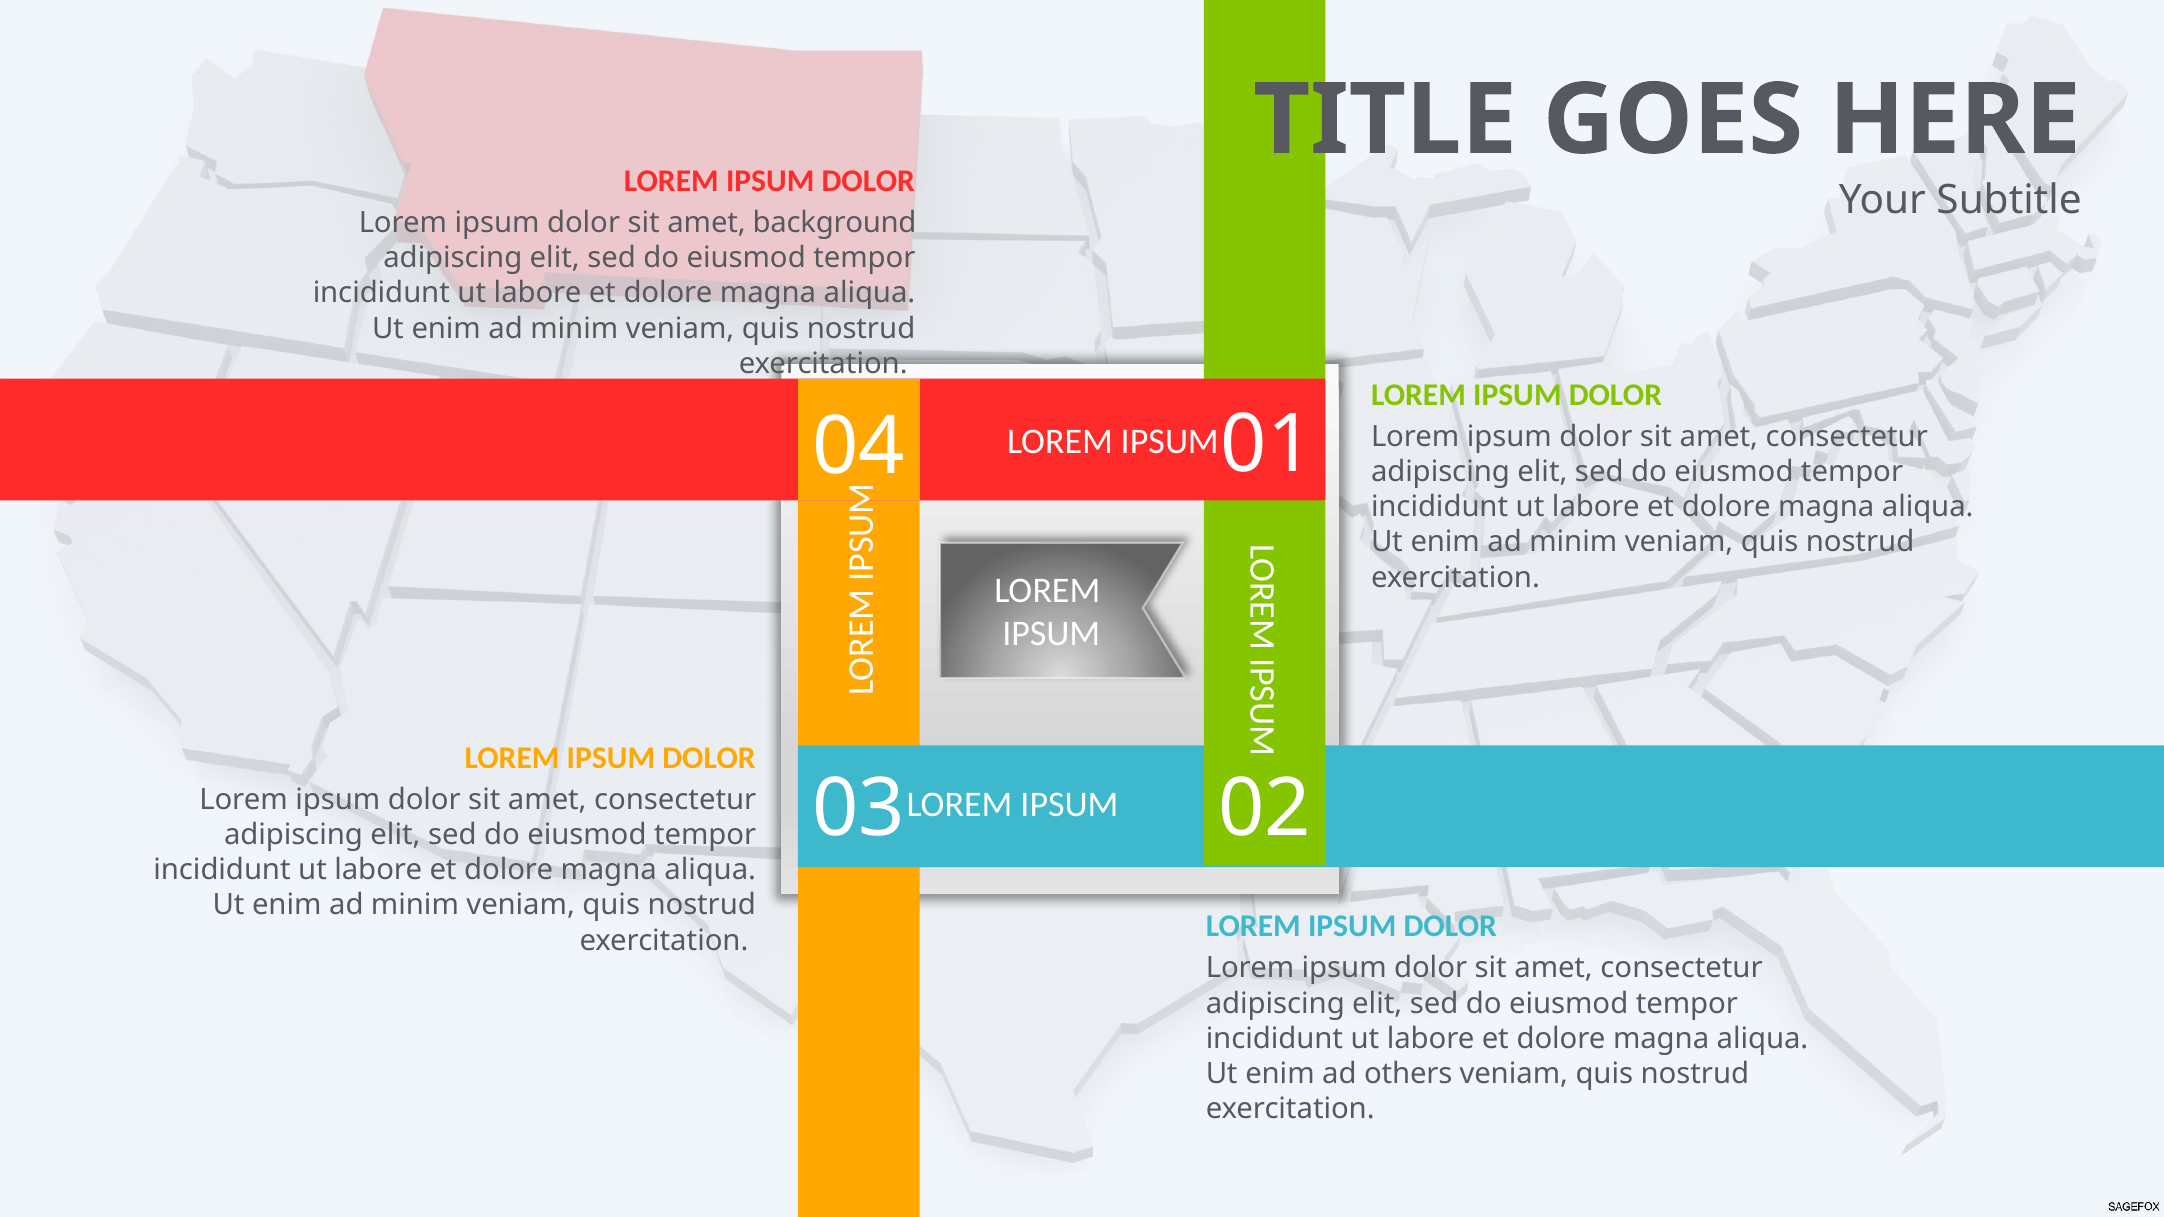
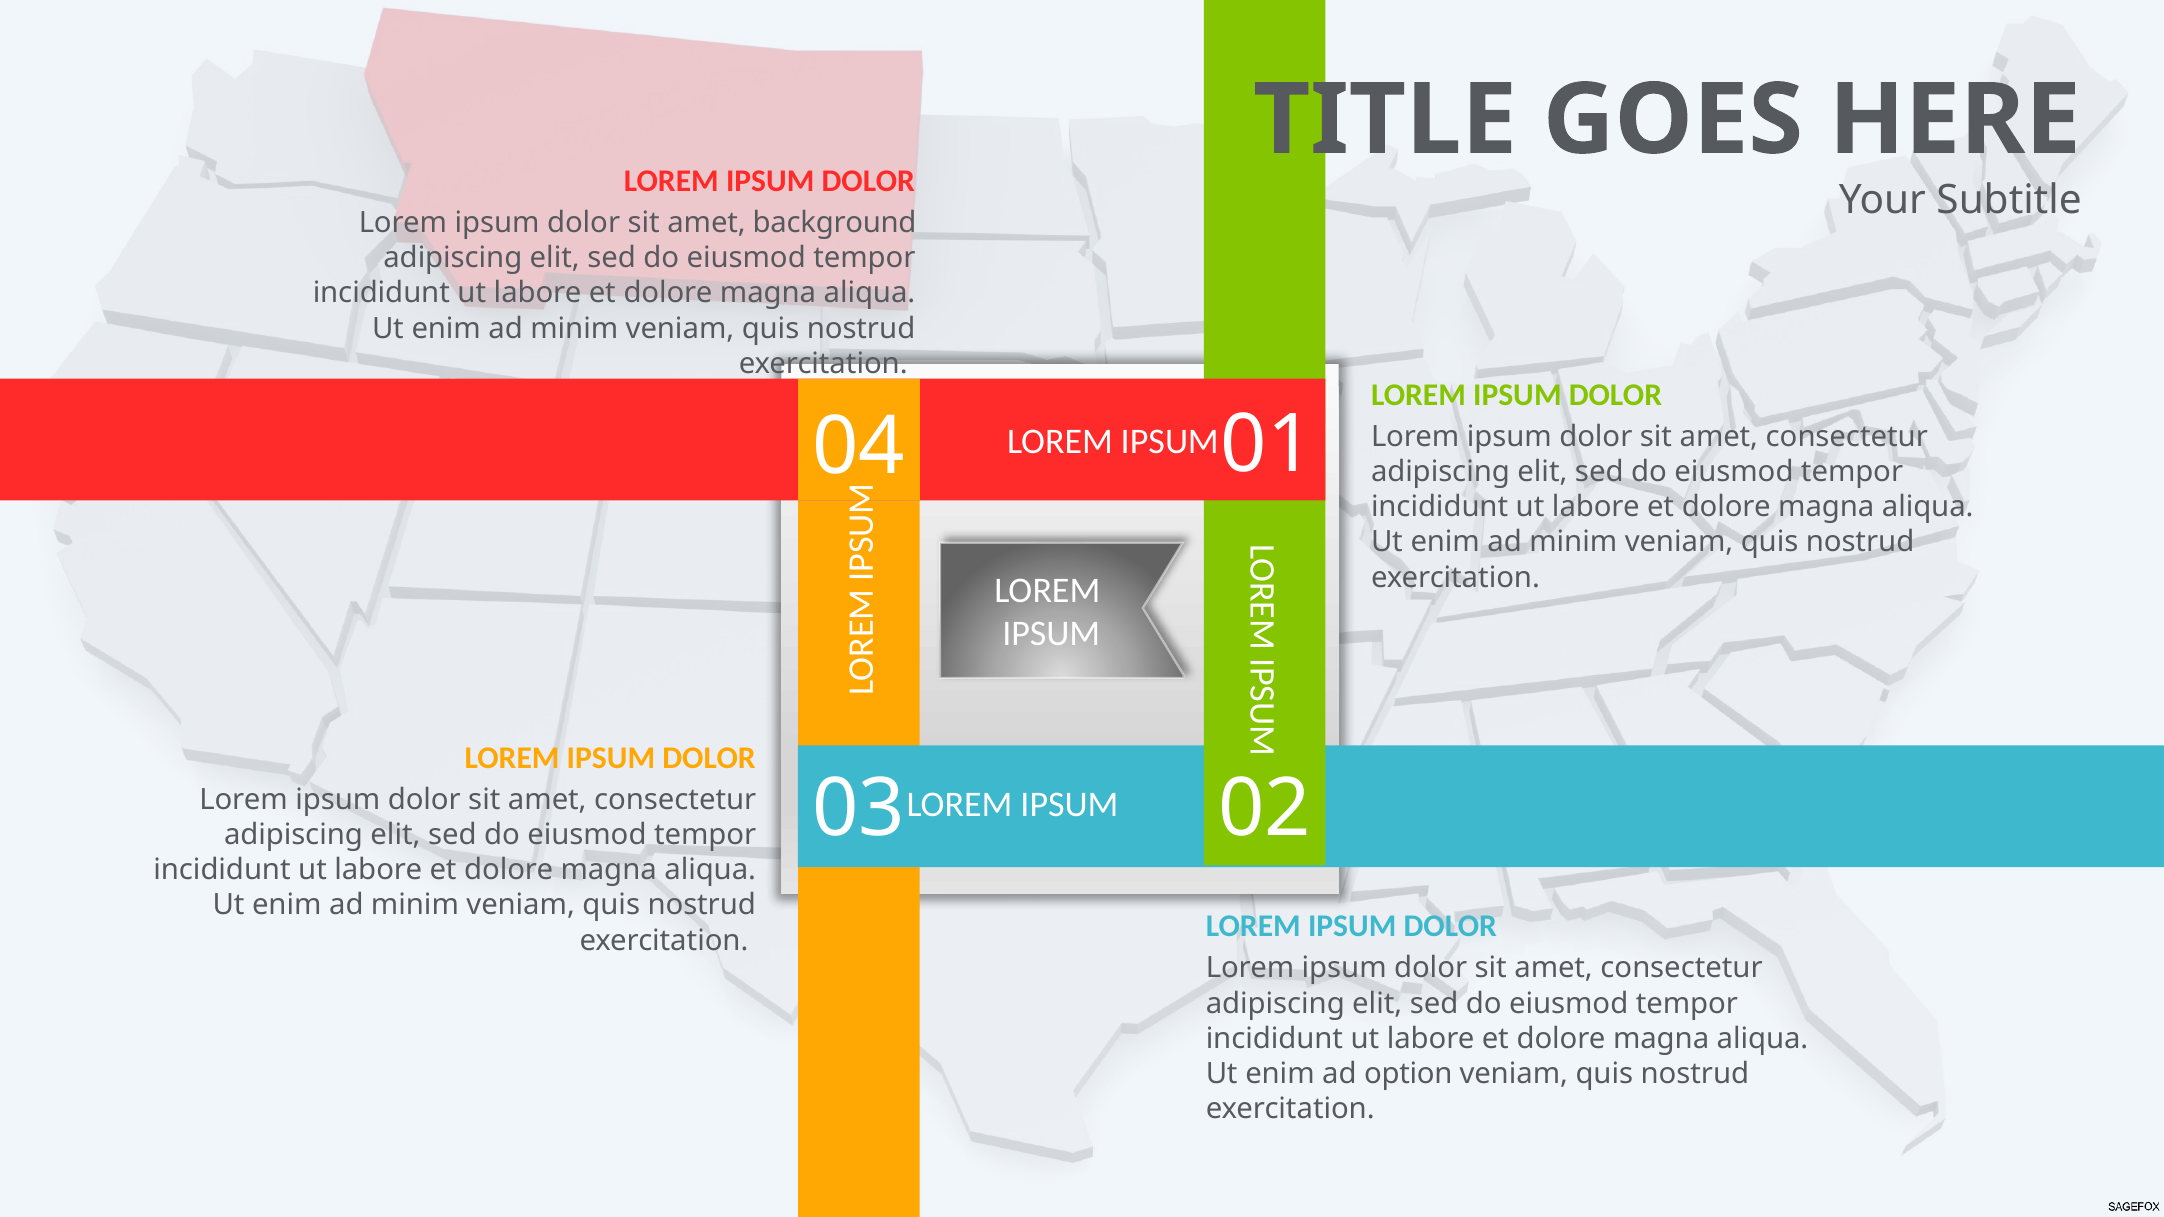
others: others -> option
